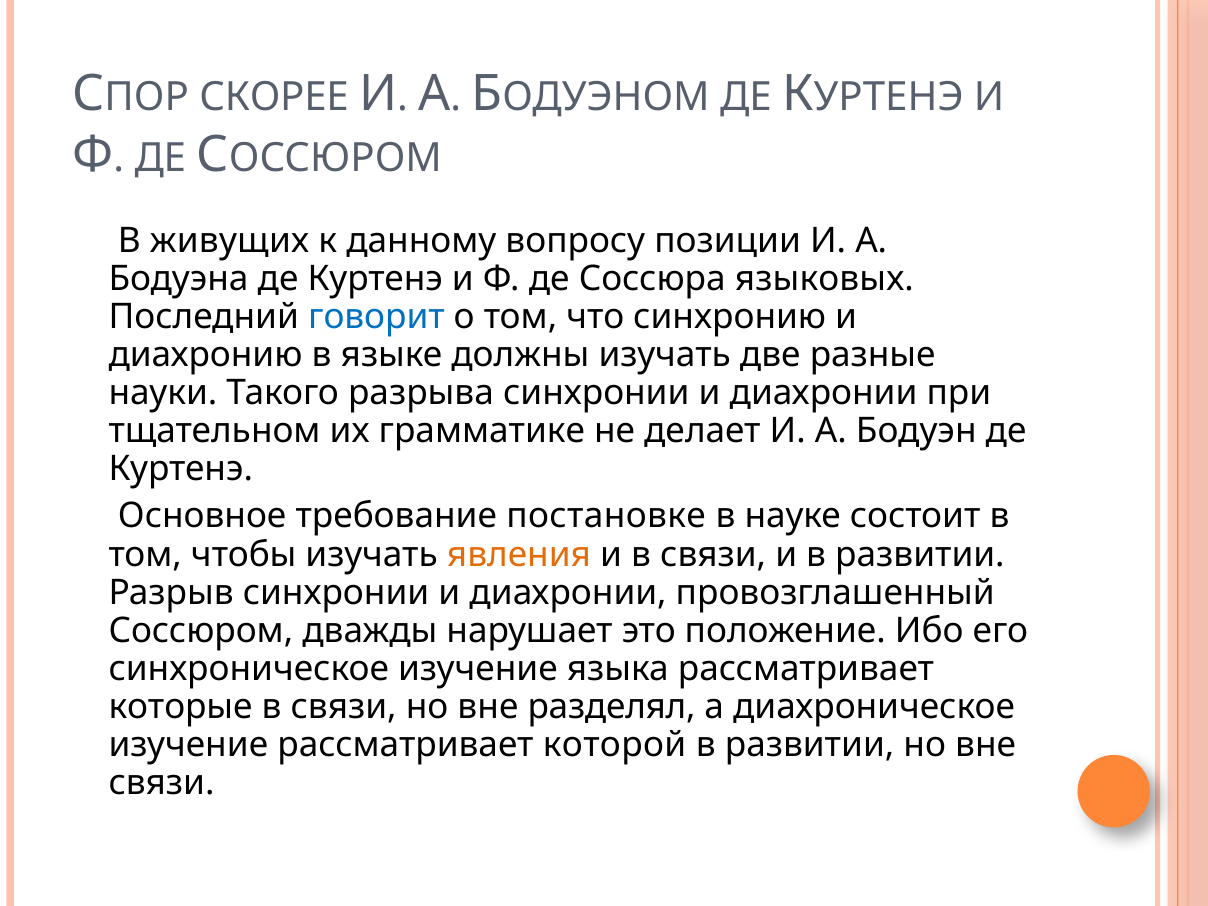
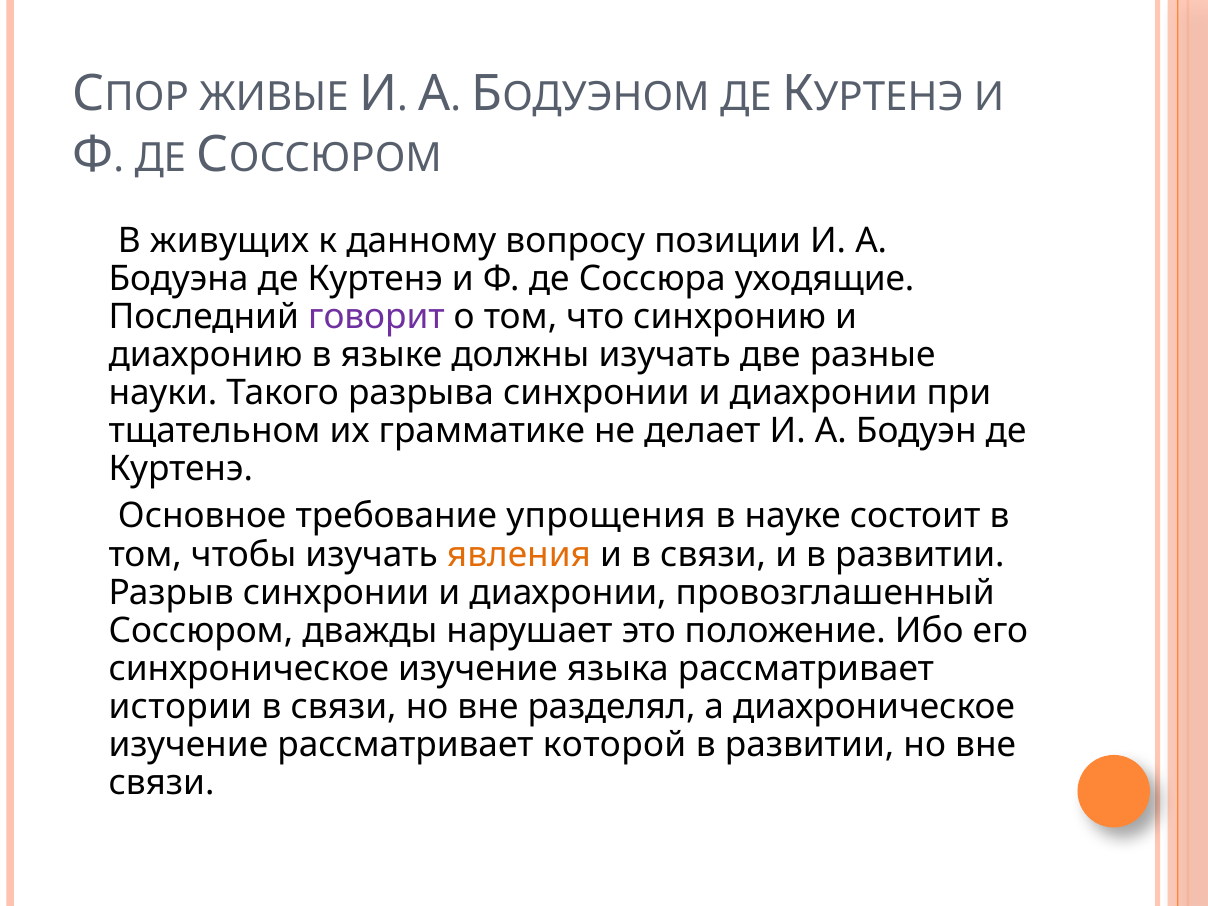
СКОРЕЕ: СКОРЕЕ -> ЖИВЫЕ
языковых: языковых -> уходящие
говорит colour: blue -> purple
постановке: постановке -> упрощения
которые: которые -> истории
